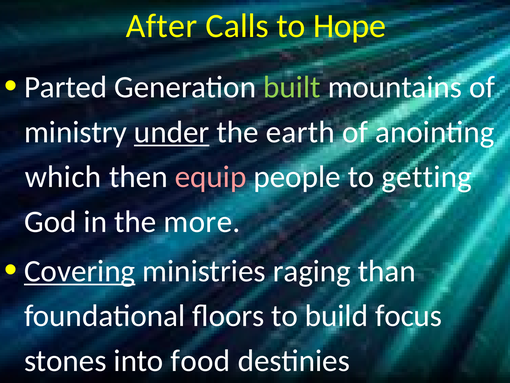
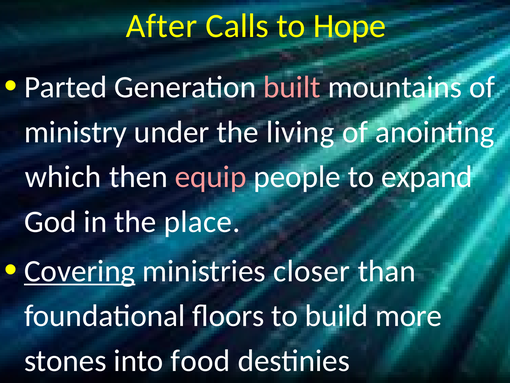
built colour: light green -> pink
under underline: present -> none
earth: earth -> living
getting: getting -> expand
more: more -> place
raging: raging -> closer
focus: focus -> more
